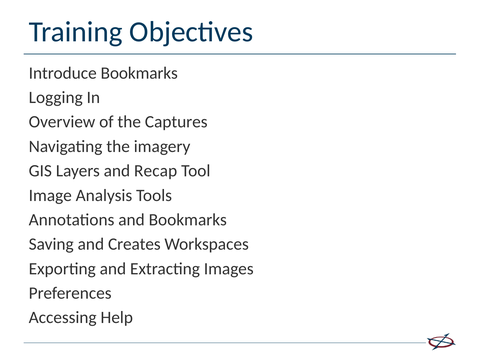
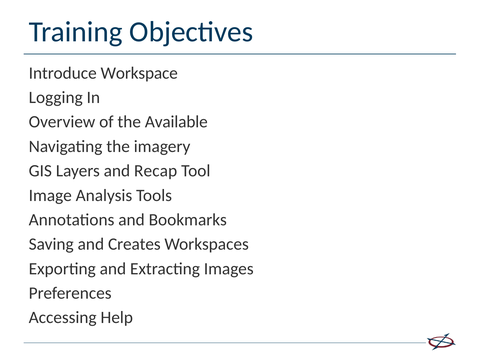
Introduce Bookmarks: Bookmarks -> Workspace
Captures: Captures -> Available
